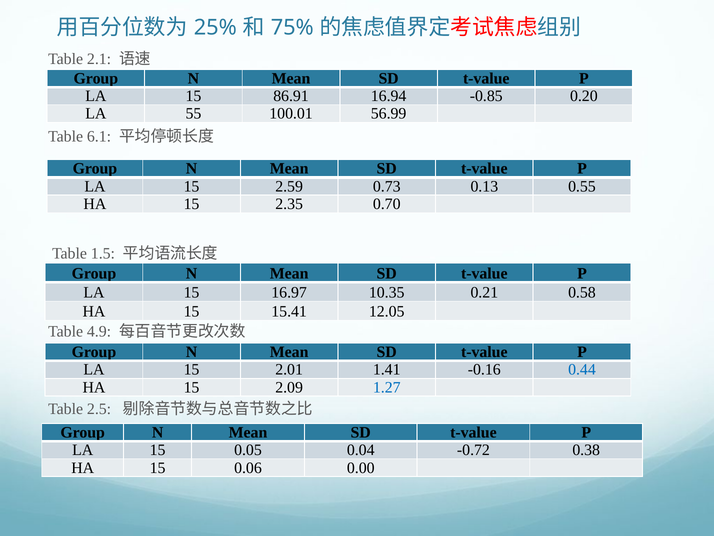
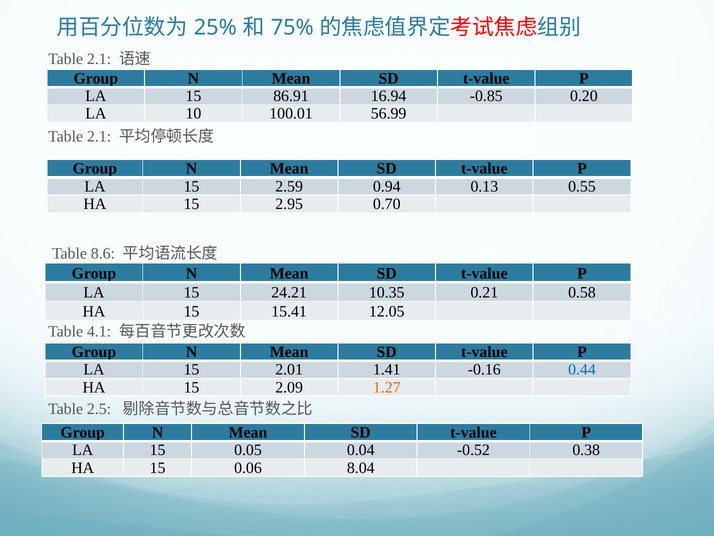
55: 55 -> 10
6.1 at (99, 137): 6.1 -> 2.1
0.73: 0.73 -> 0.94
2.35: 2.35 -> 2.95
1.5: 1.5 -> 8.6
16.97: 16.97 -> 24.21
4.9: 4.9 -> 4.1
1.27 colour: blue -> orange
-0.72: -0.72 -> -0.52
0.00: 0.00 -> 8.04
